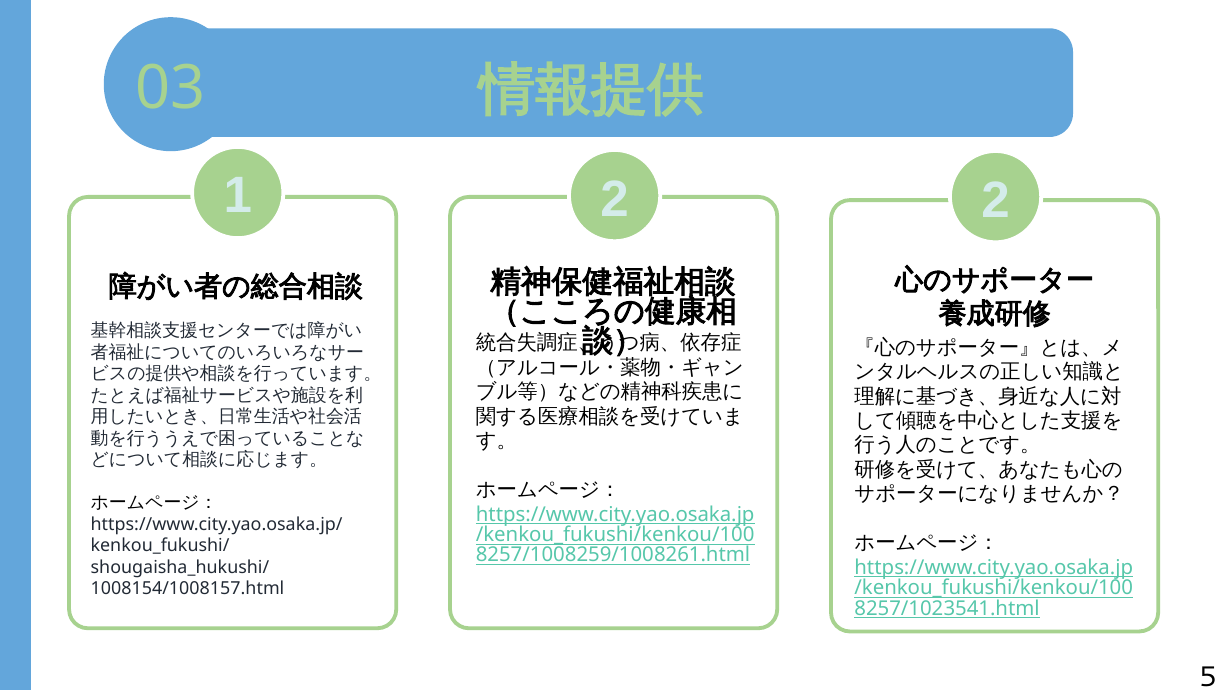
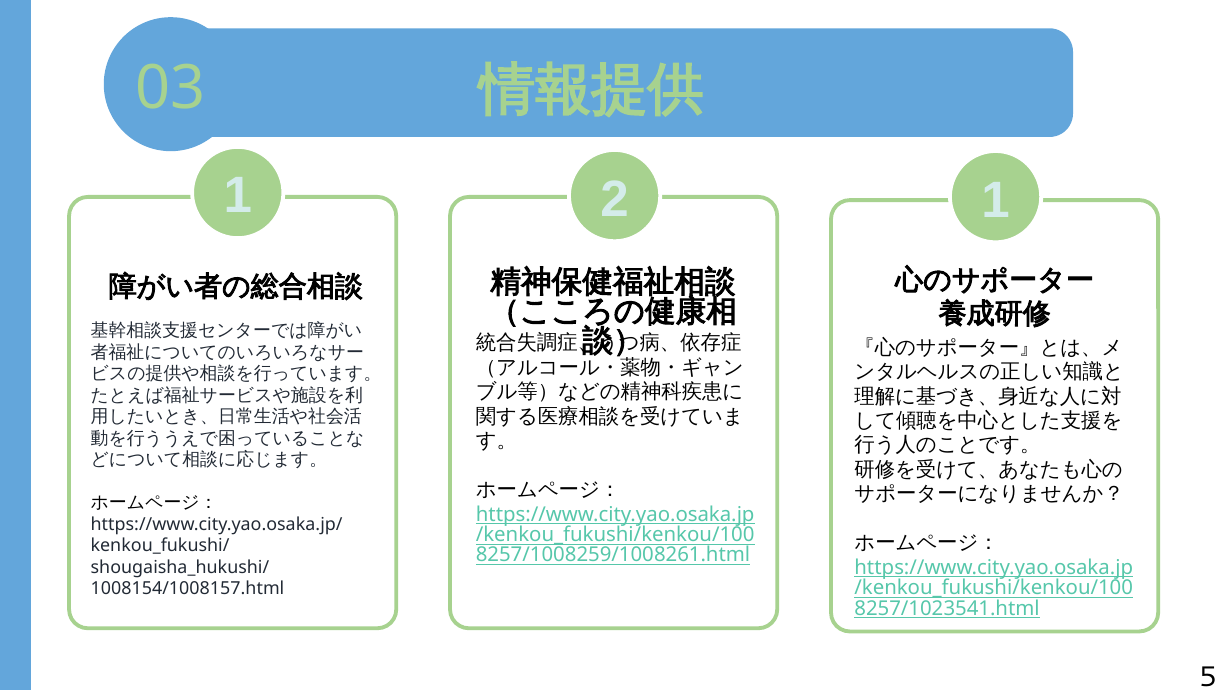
2 2: 2 -> 1
